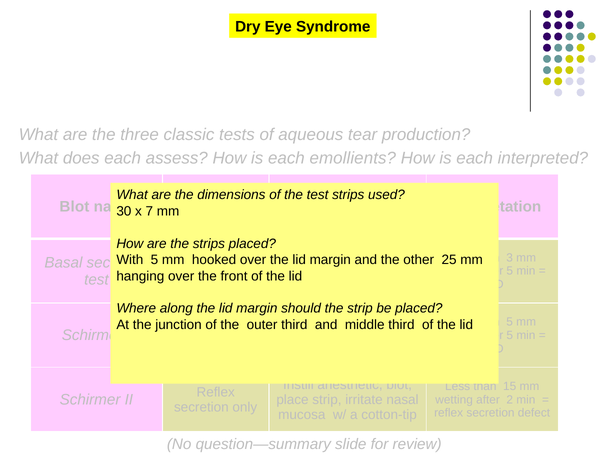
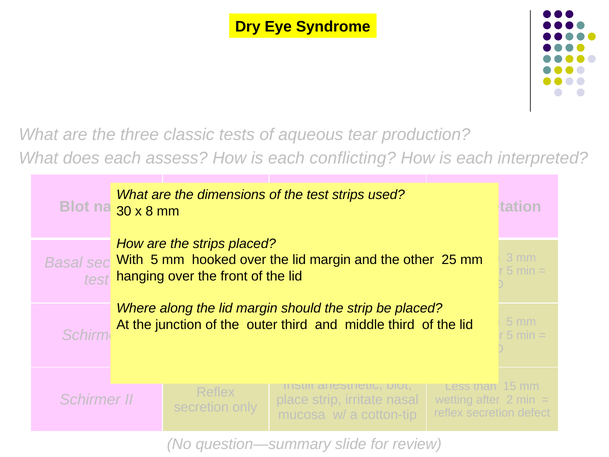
emollients: emollients -> conflicting
7: 7 -> 8
